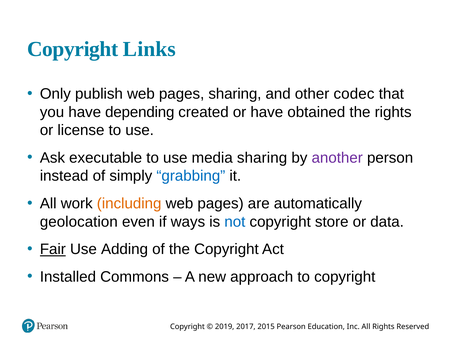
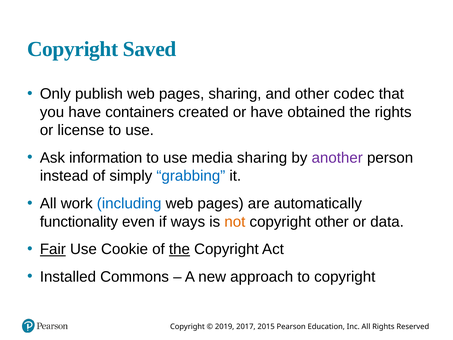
Links: Links -> Saved
depending: depending -> containers
executable: executable -> information
including colour: orange -> blue
geolocation: geolocation -> functionality
not colour: blue -> orange
copyright store: store -> other
Adding: Adding -> Cookie
the at (179, 249) underline: none -> present
